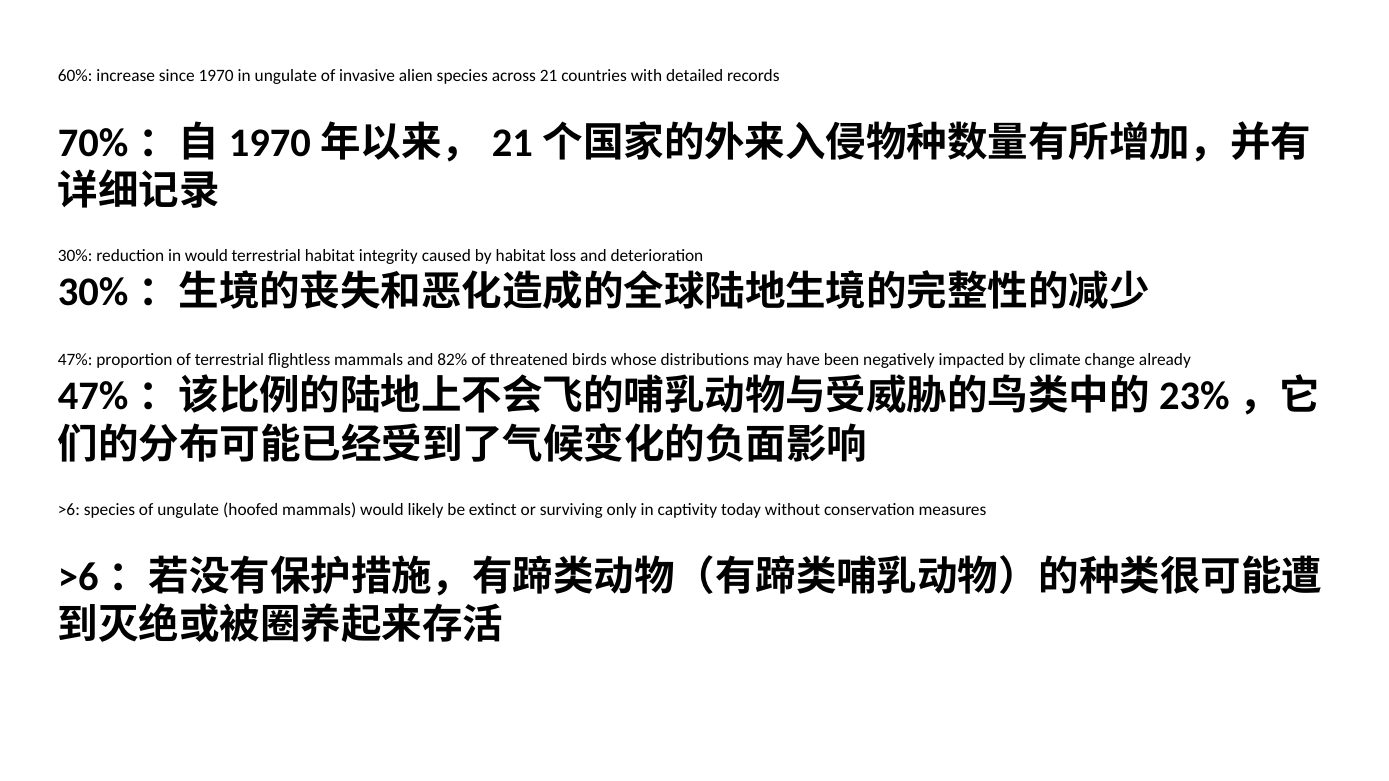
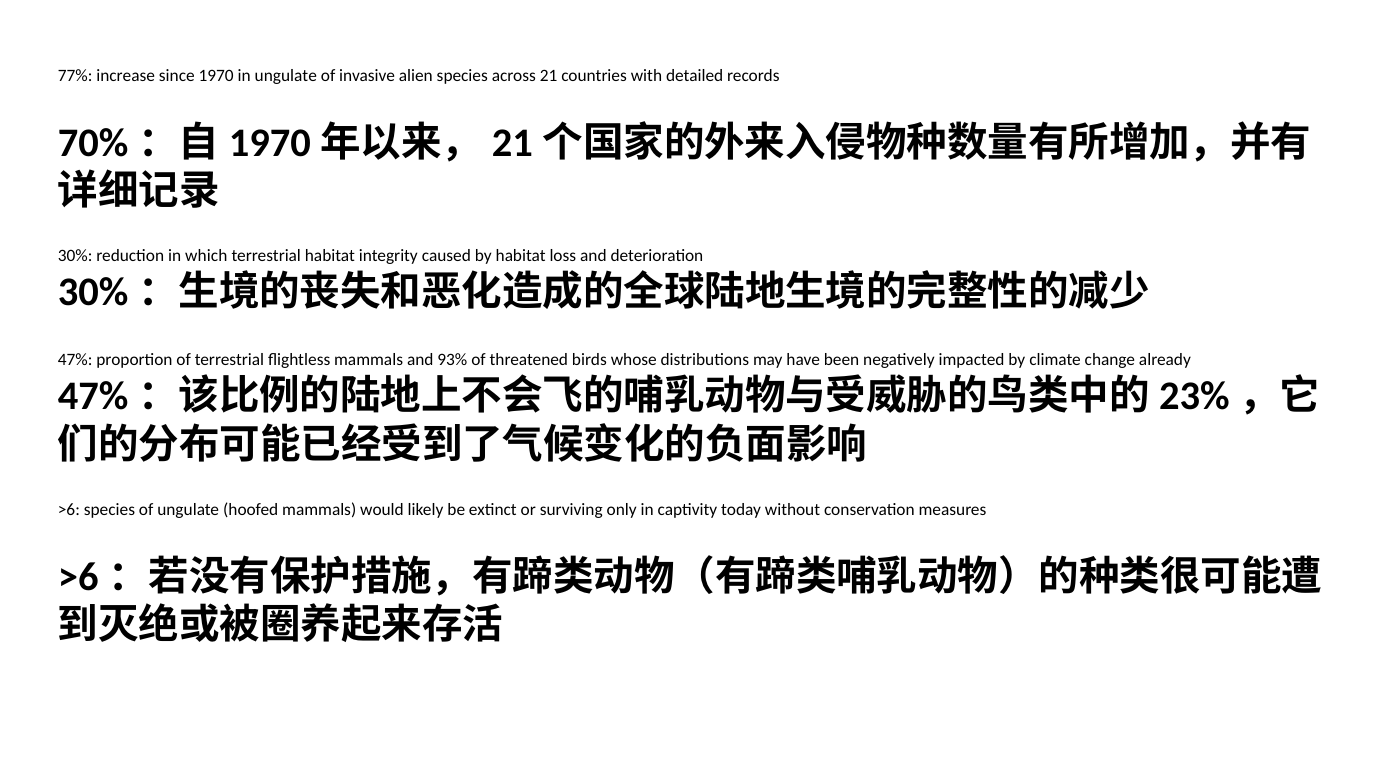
60%: 60% -> 77%
in would: would -> which
82%: 82% -> 93%
